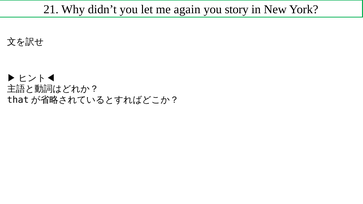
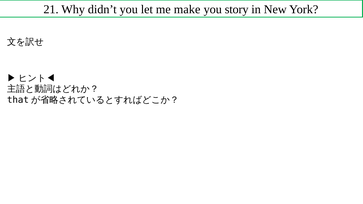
again: again -> make
